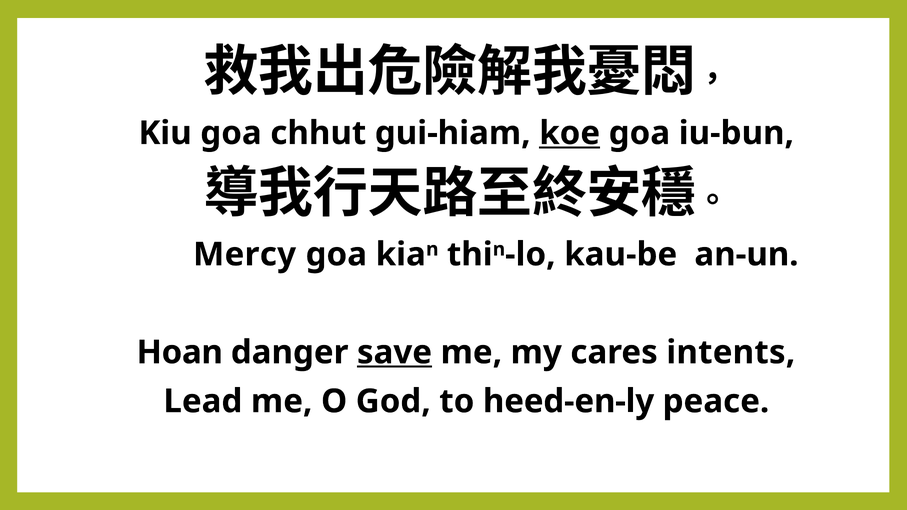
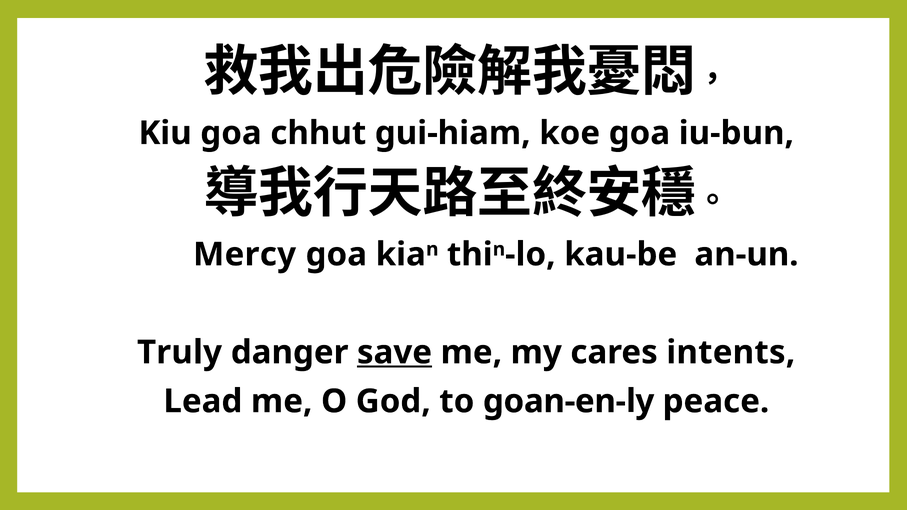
koe underline: present -> none
Hoan: Hoan -> Truly
heed-en-ly: heed-en-ly -> goan-en-ly
